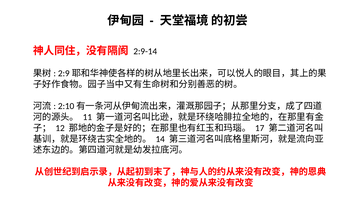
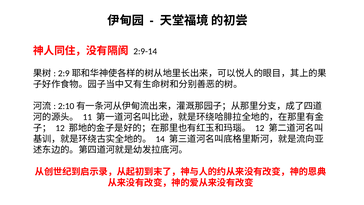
17 at (260, 128): 17 -> 12
